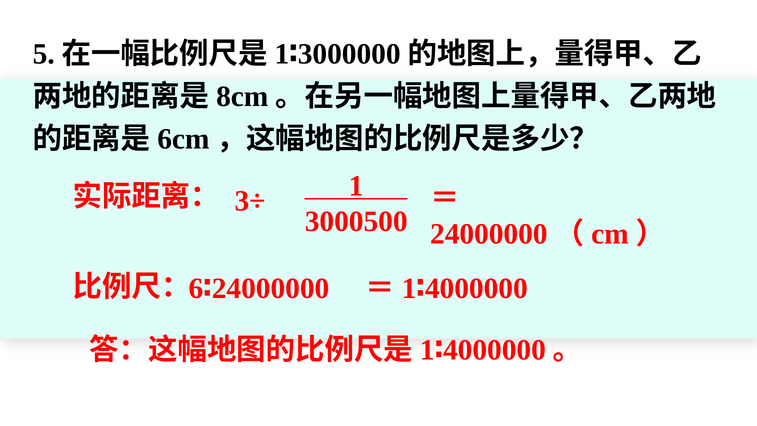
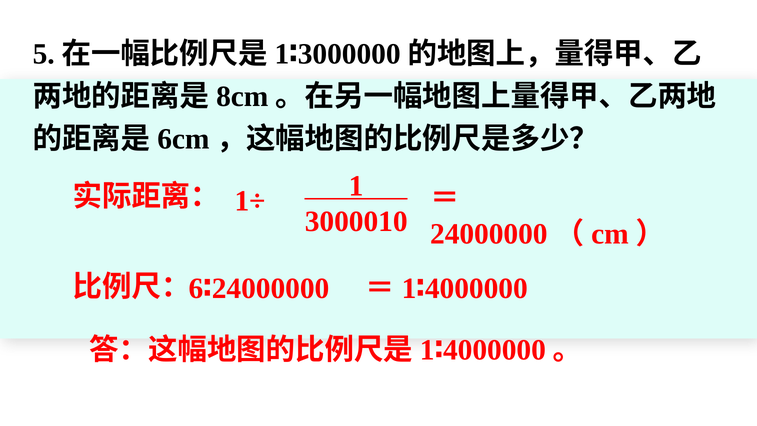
3÷: 3÷ -> 1÷
3000500: 3000500 -> 3000010
